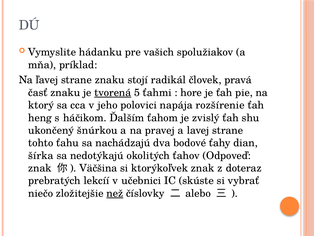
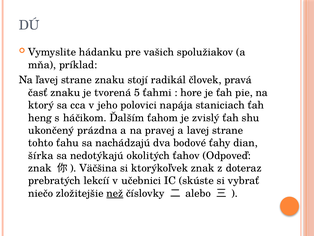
tvorená underline: present -> none
rozšírenie: rozšírenie -> staniciach
šnúrkou: šnúrkou -> prázdna
